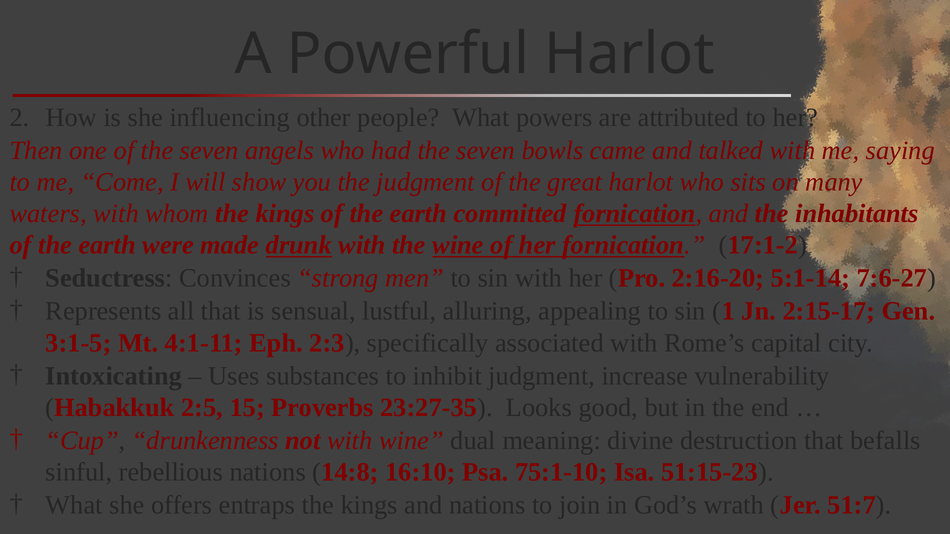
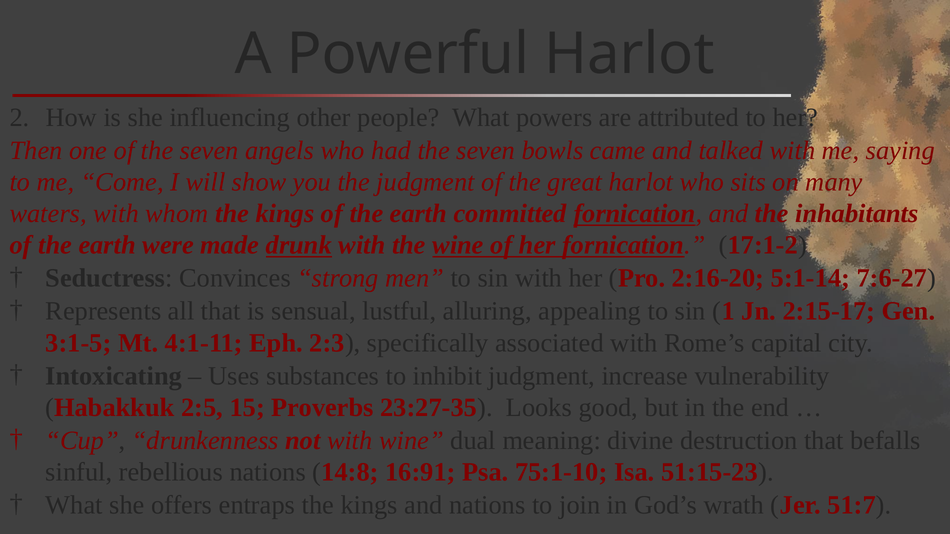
16:10: 16:10 -> 16:91
